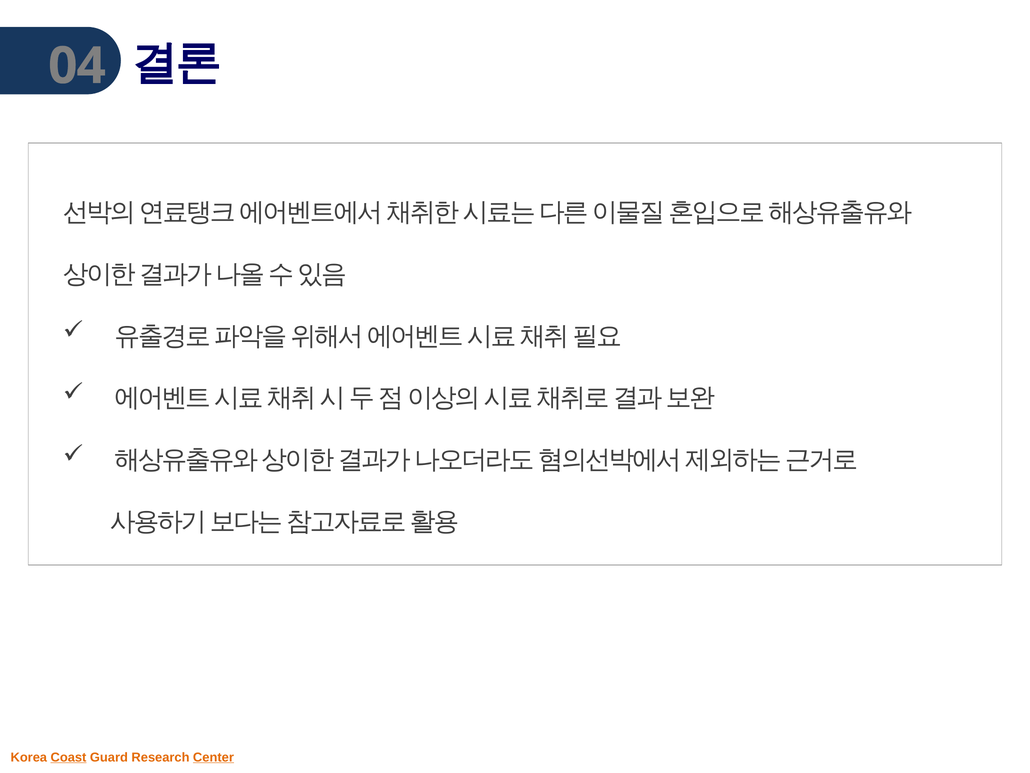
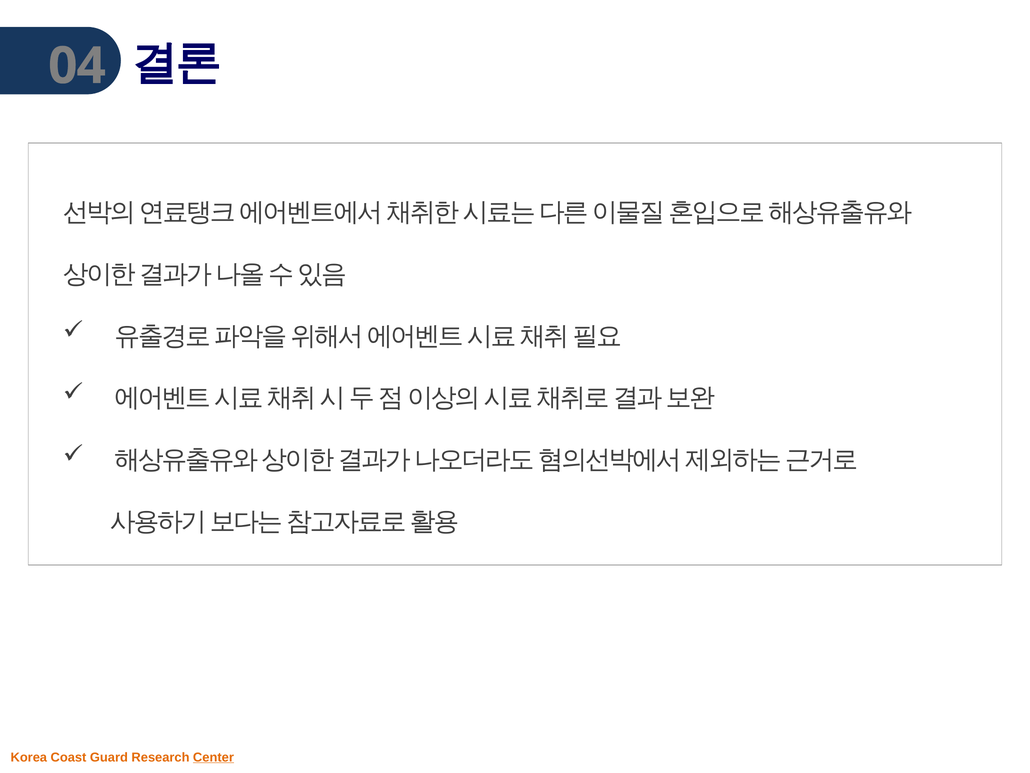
Coast underline: present -> none
